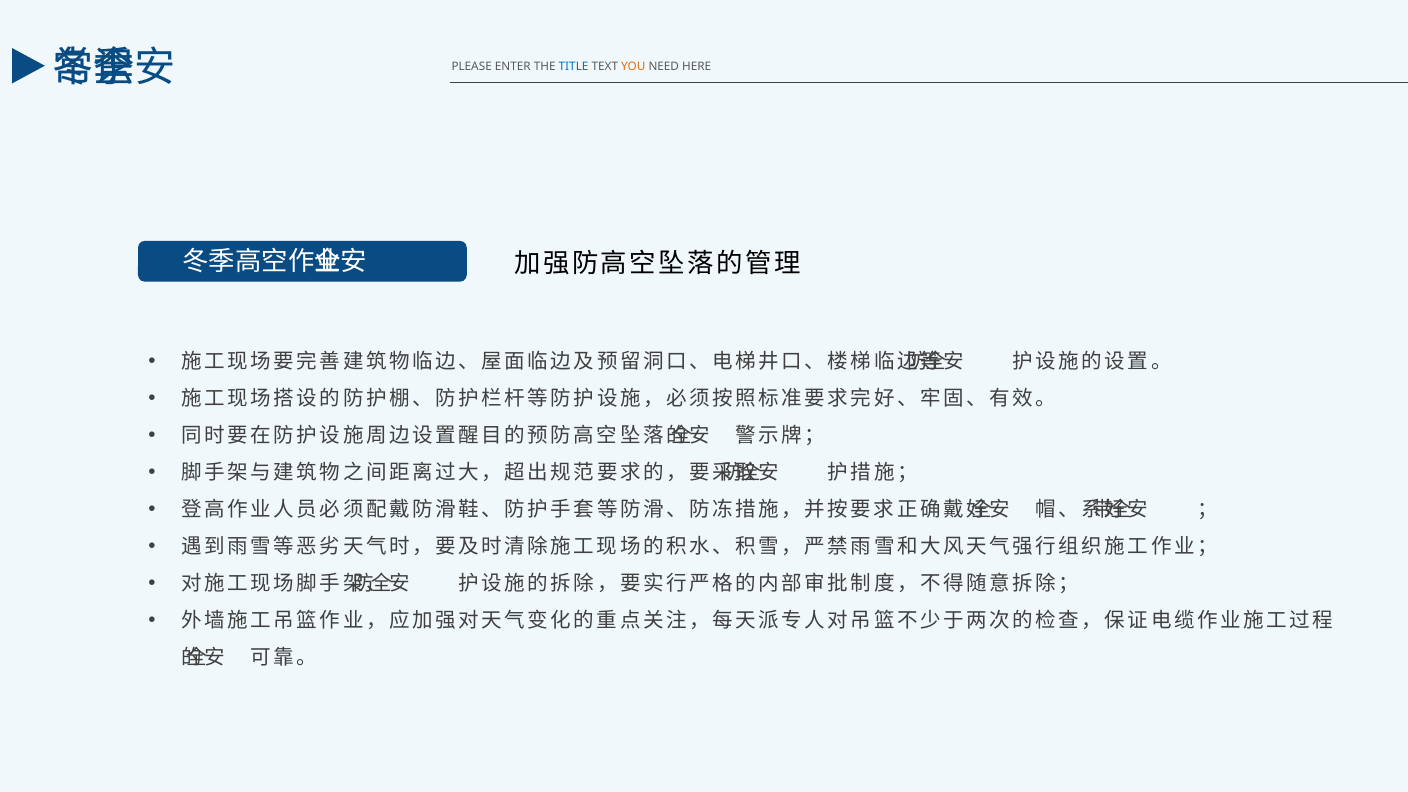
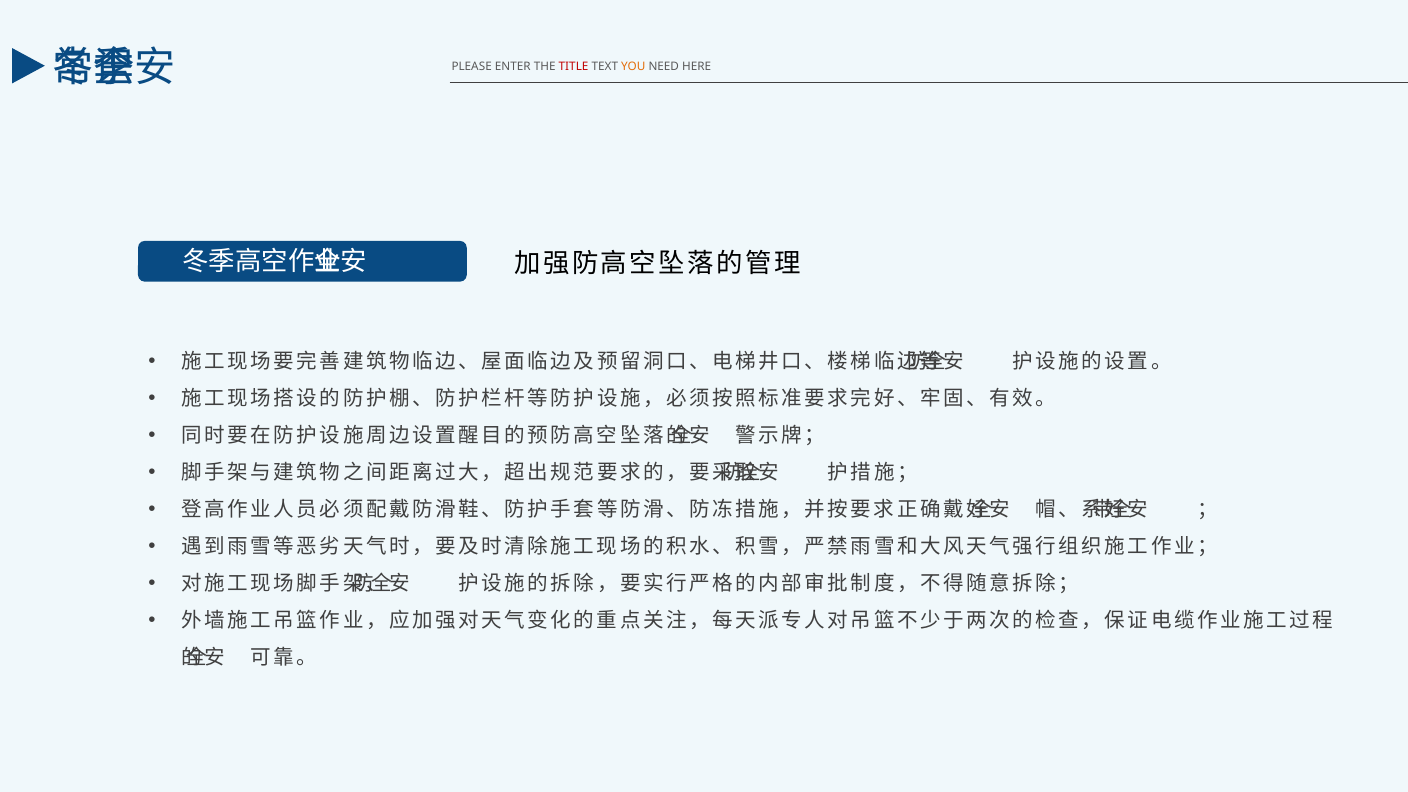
TITLE colour: blue -> red
